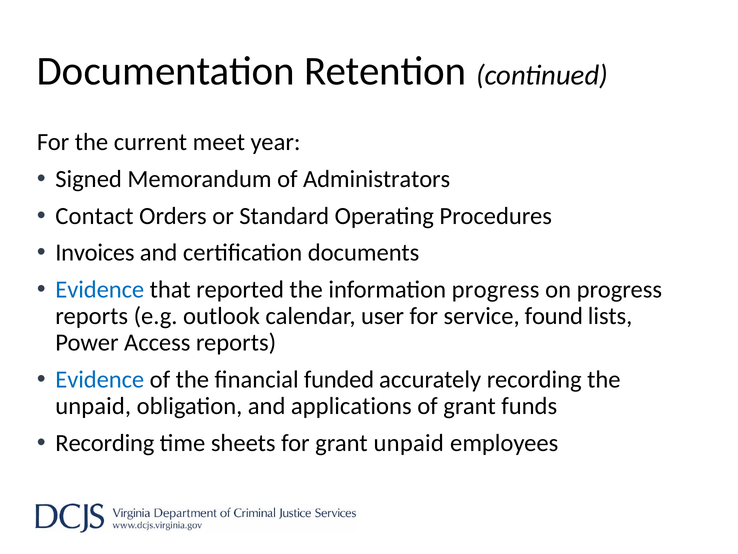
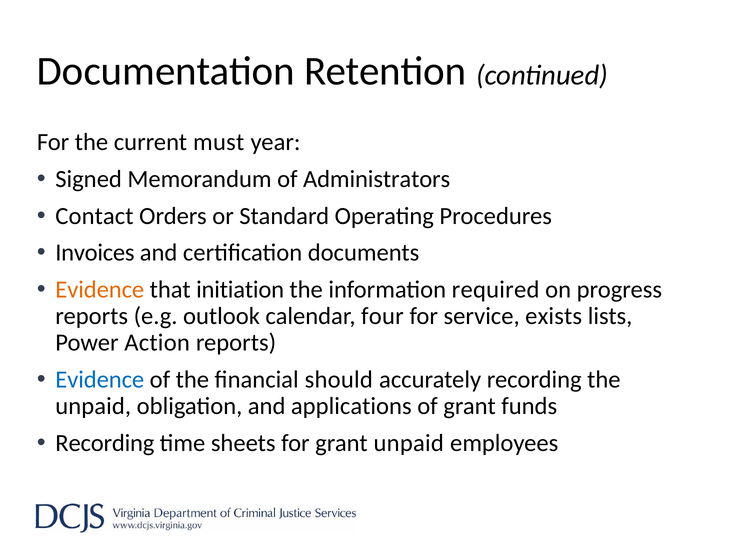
meet: meet -> must
Evidence at (100, 289) colour: blue -> orange
reported: reported -> initiation
information progress: progress -> required
user: user -> four
found: found -> exists
Access: Access -> Action
funded: funded -> should
